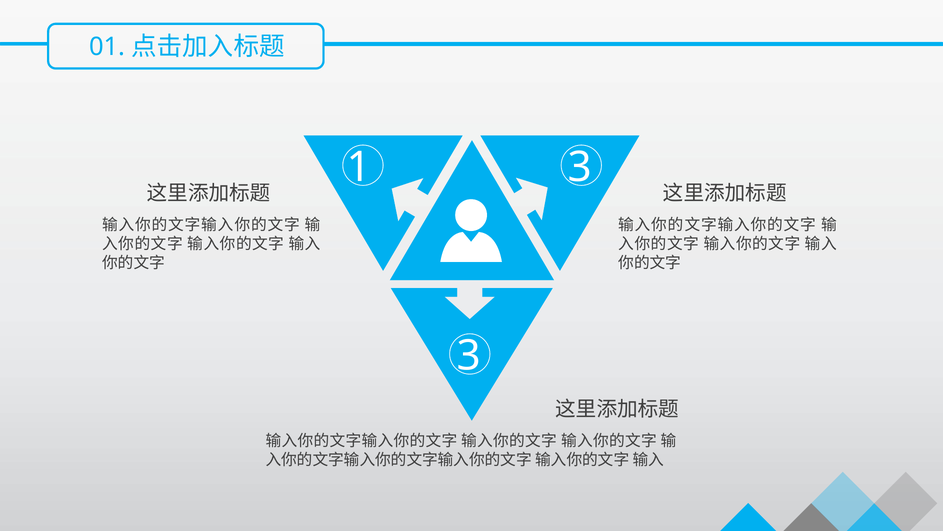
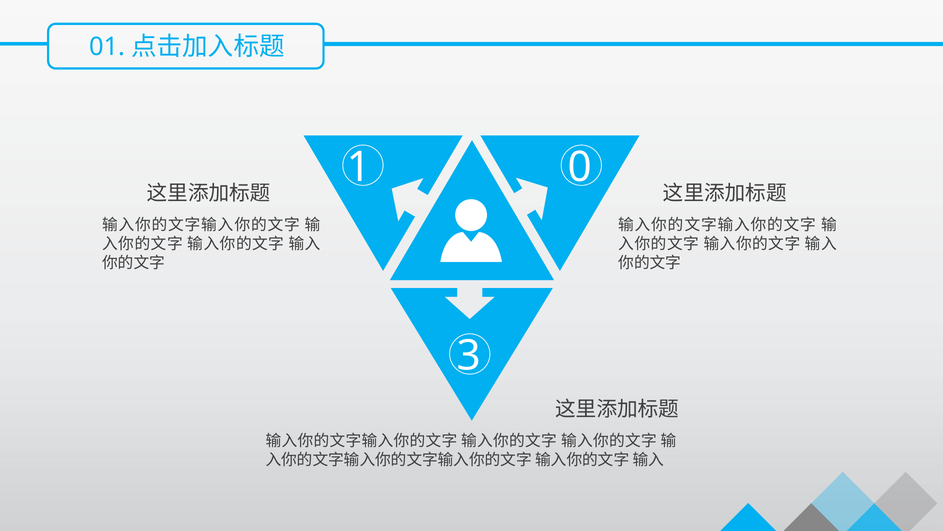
3 at (580, 167): 3 -> 0
